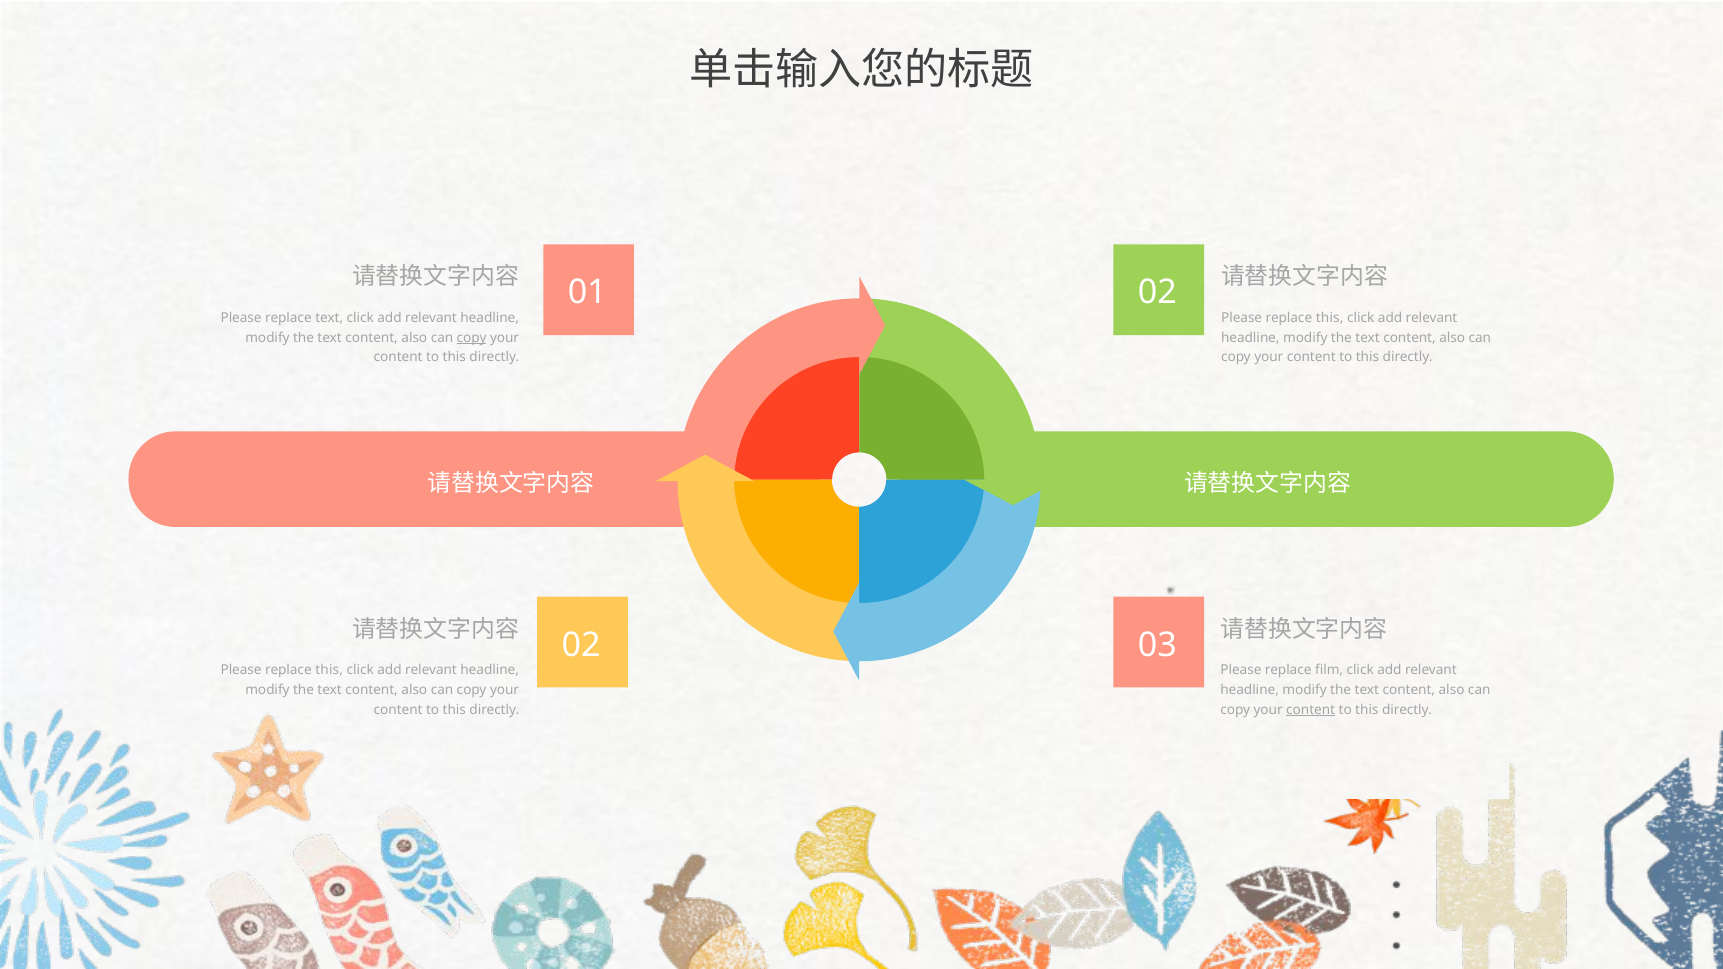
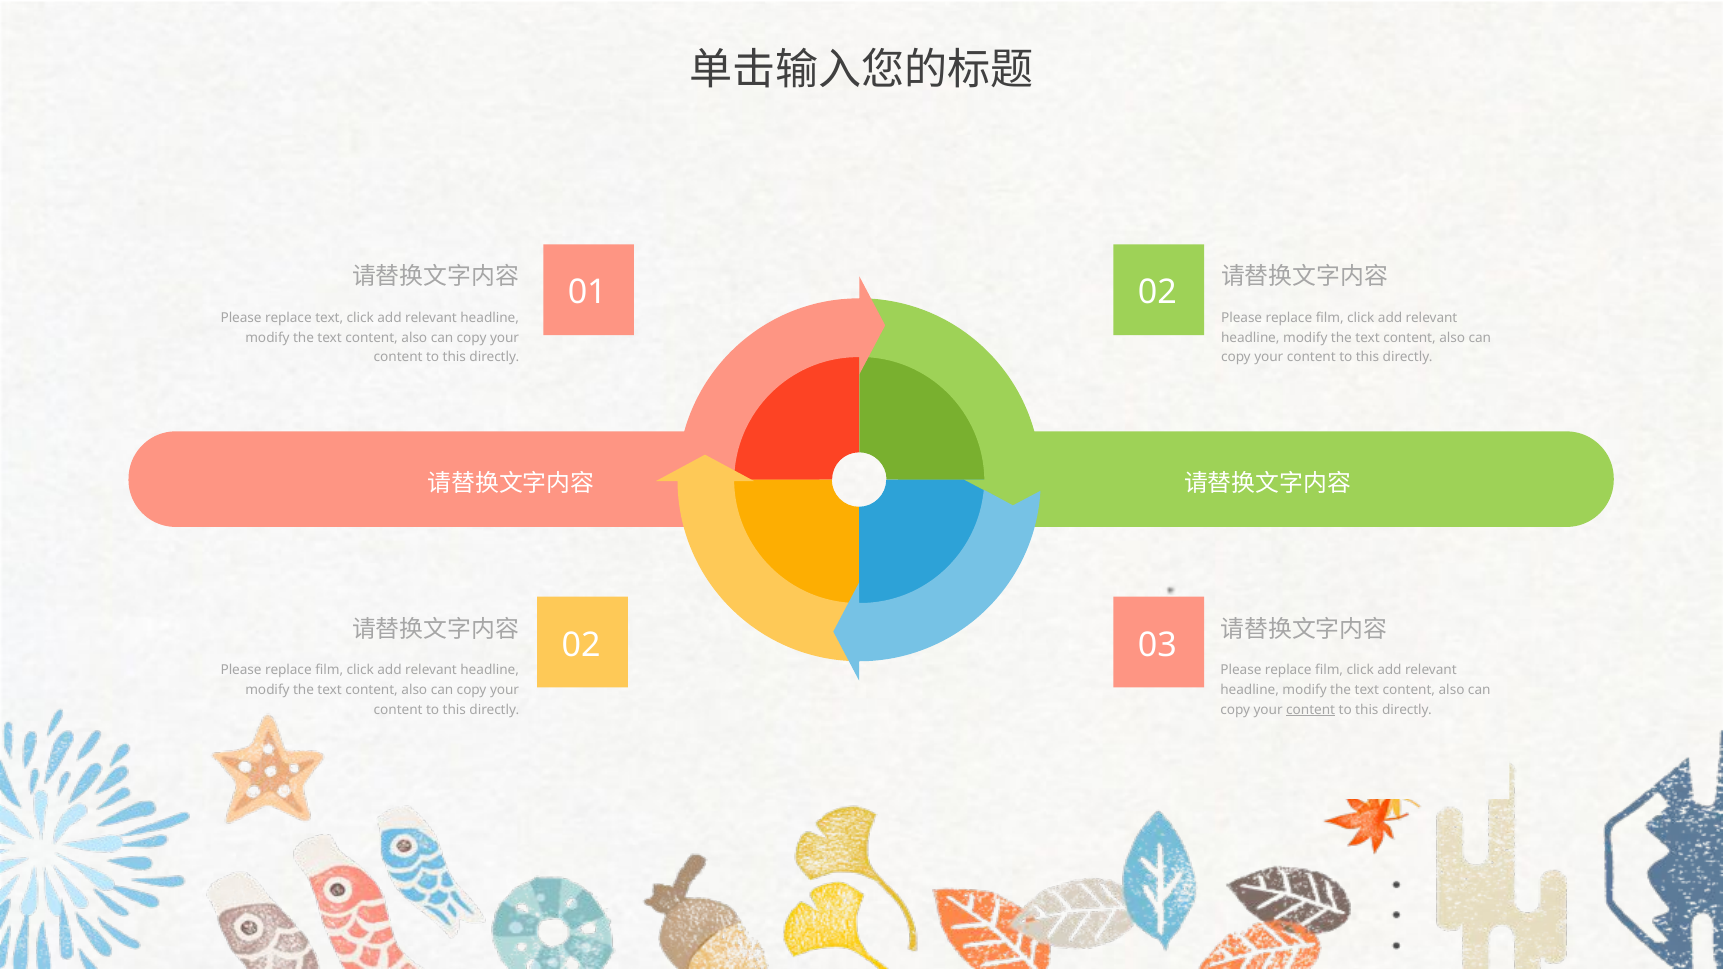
this at (1330, 318): this -> film
copy at (472, 338) underline: present -> none
this at (329, 670): this -> film
